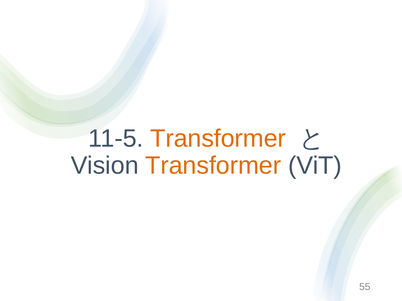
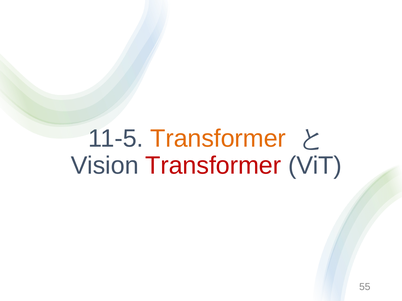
Transformer at (213, 166) colour: orange -> red
